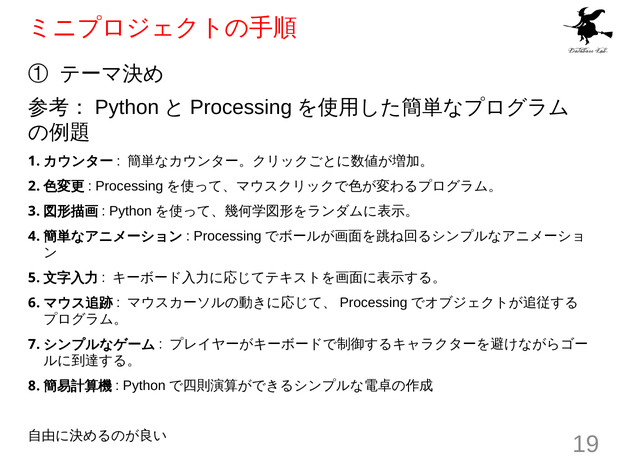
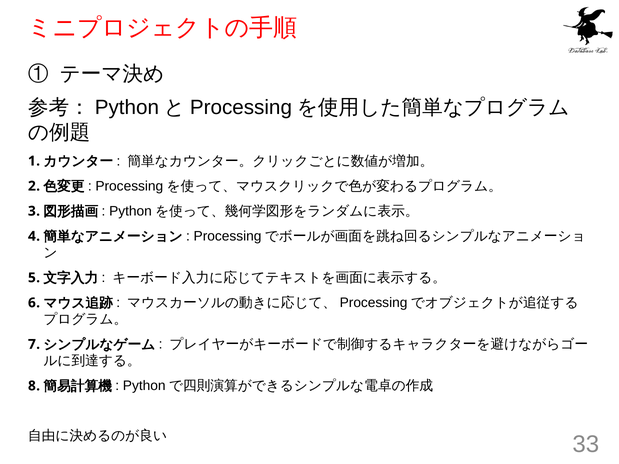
19: 19 -> 33
